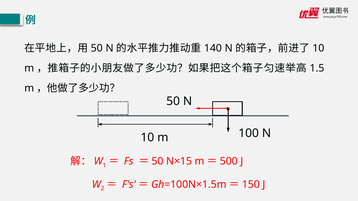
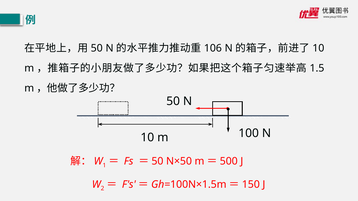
140: 140 -> 106
N×15: N×15 -> N×50
